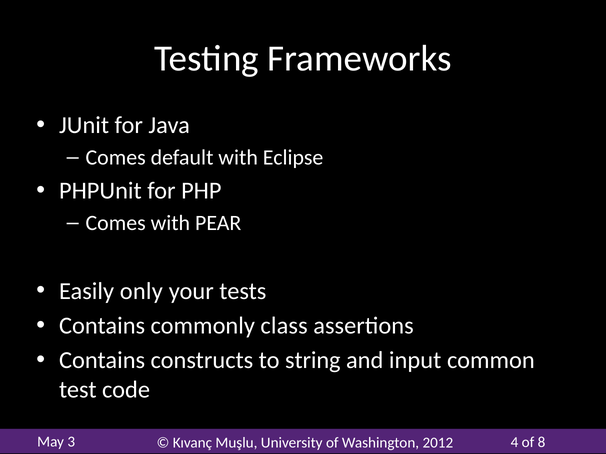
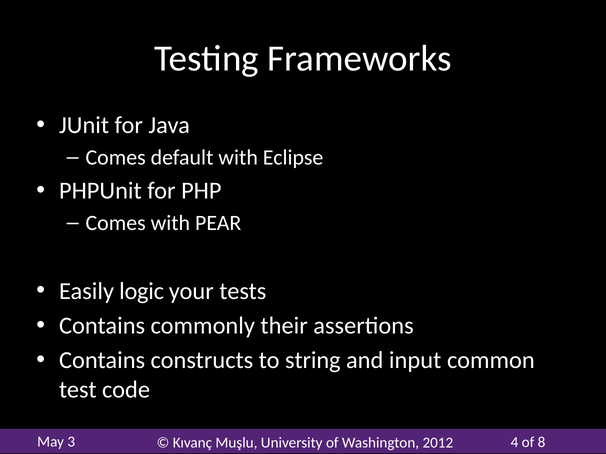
only: only -> logic
class: class -> their
